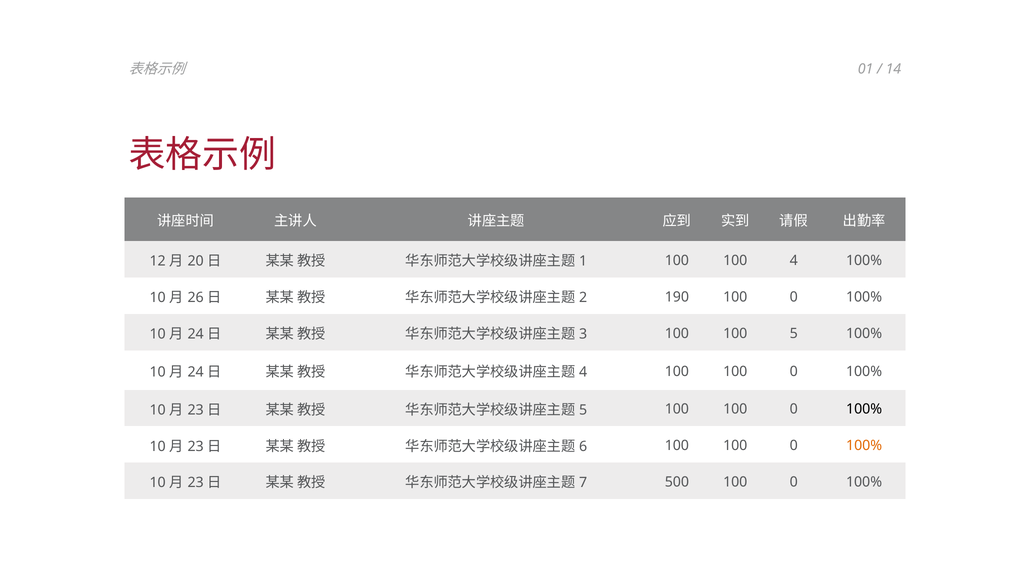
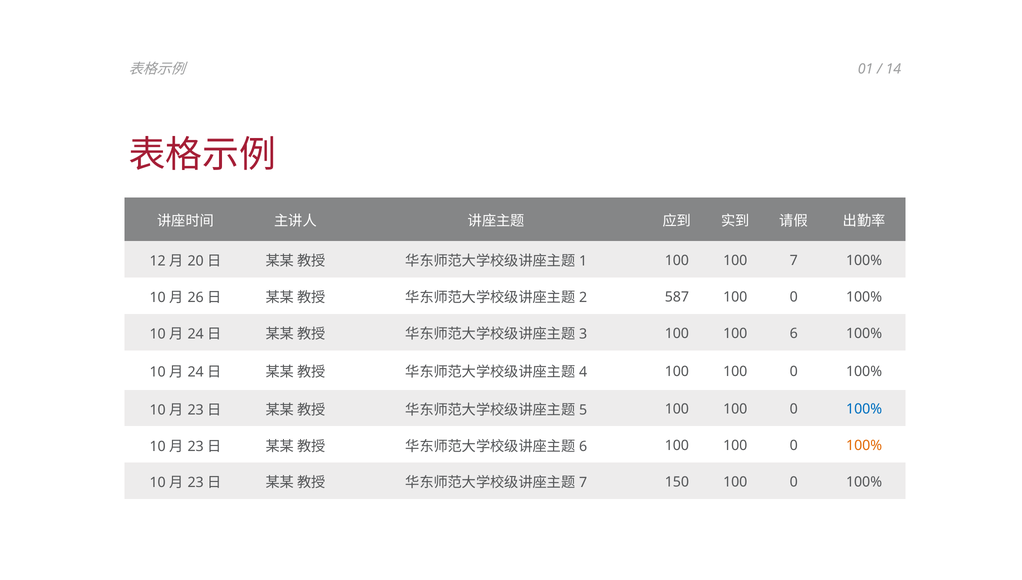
100 4: 4 -> 7
190: 190 -> 587
100 5: 5 -> 6
100% at (864, 409) colour: black -> blue
500: 500 -> 150
